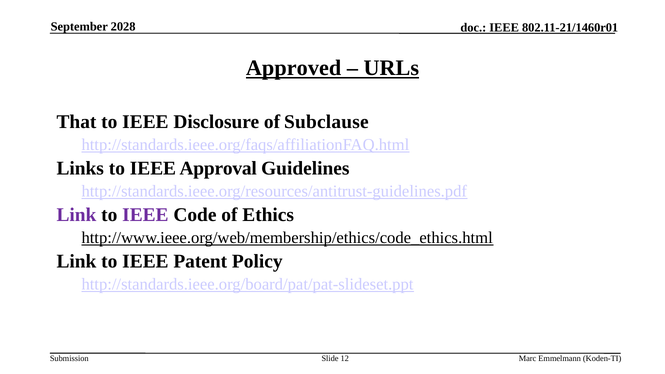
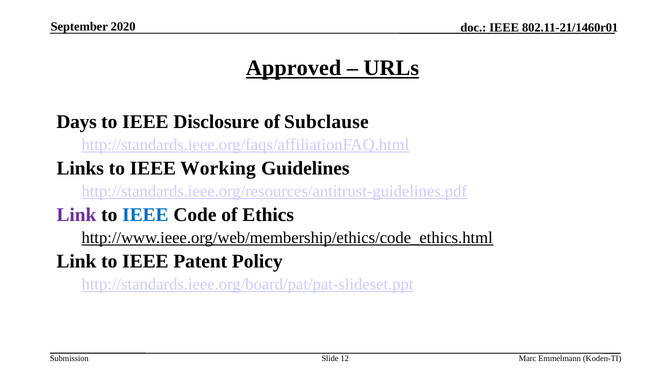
2028: 2028 -> 2020
That: That -> Days
Approval: Approval -> Working
IEEE at (145, 215) colour: purple -> blue
